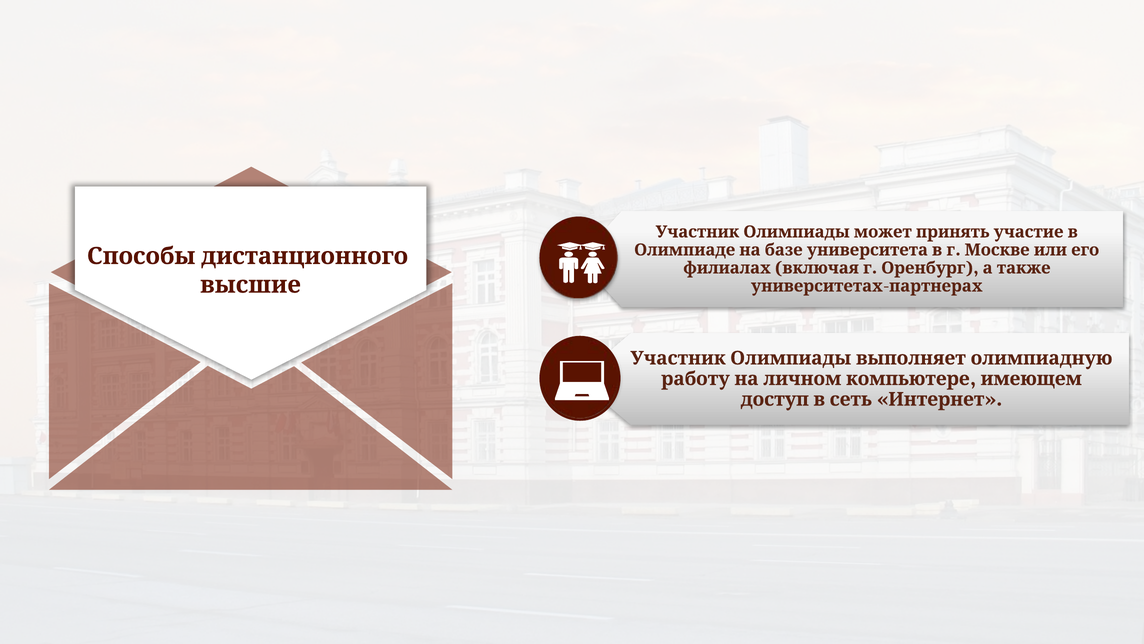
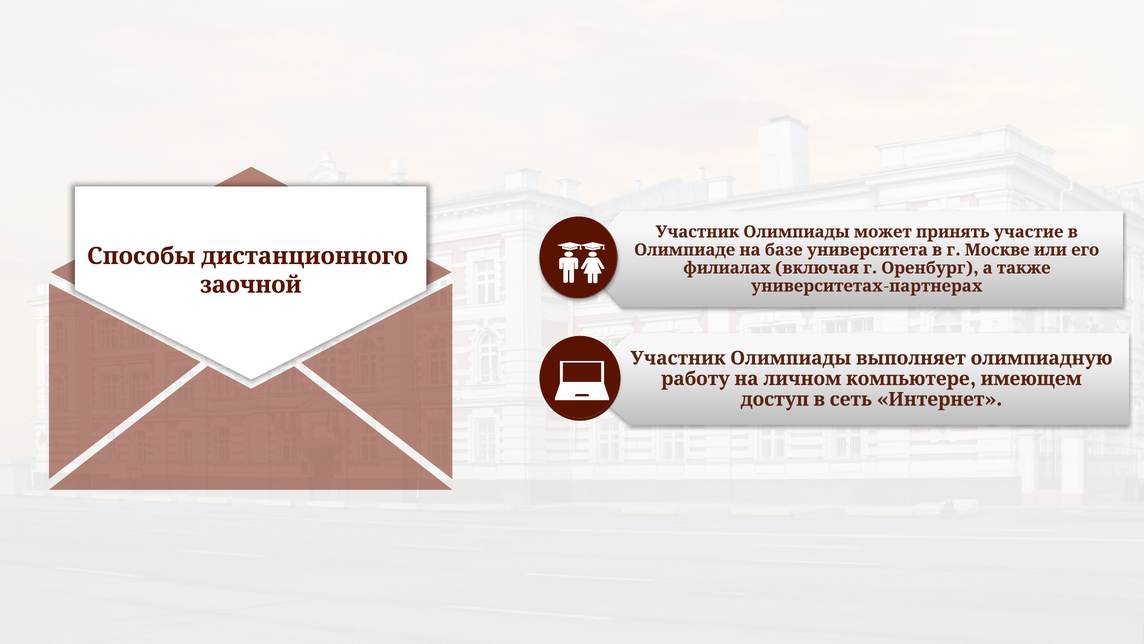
высшие: высшие -> заочной
